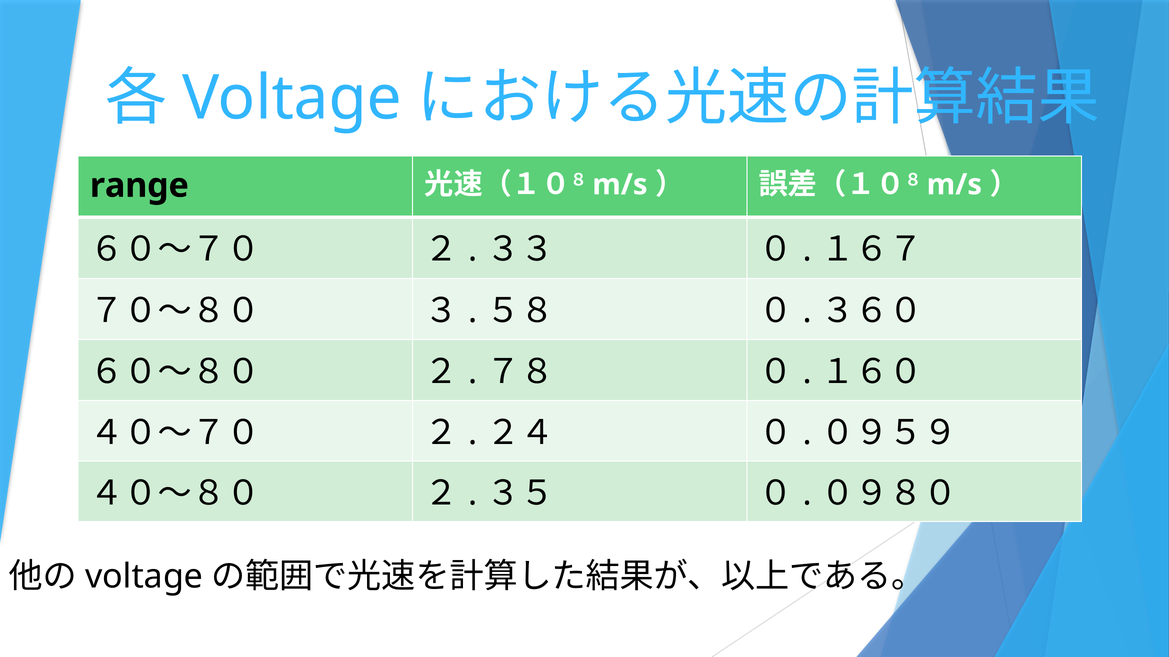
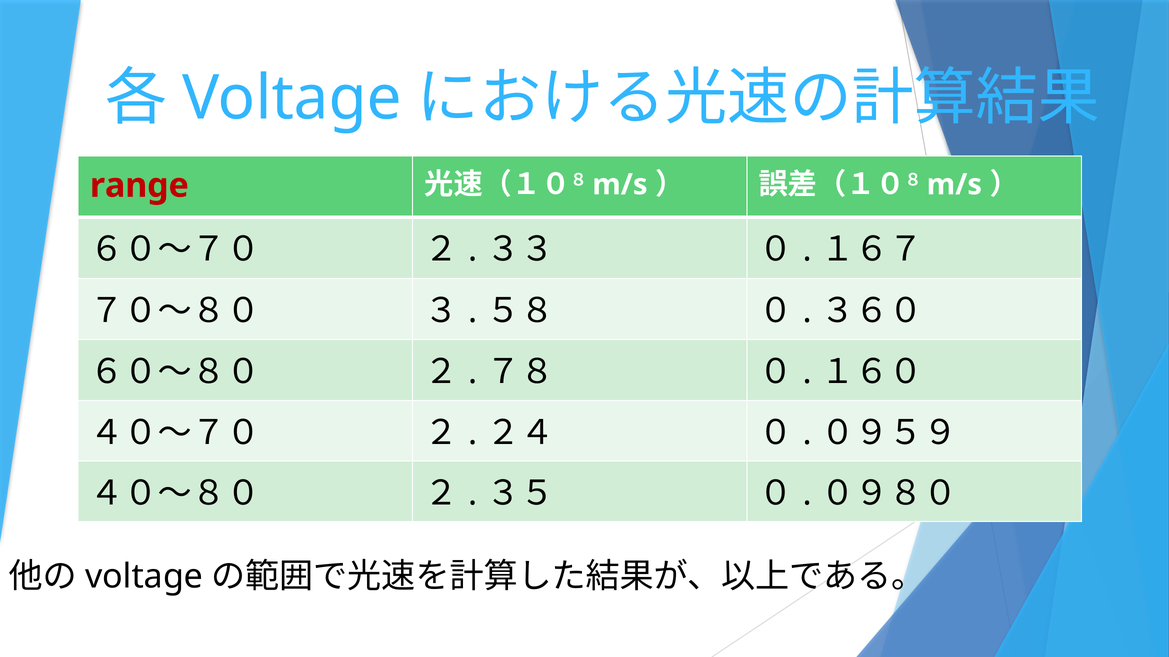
range colour: black -> red
